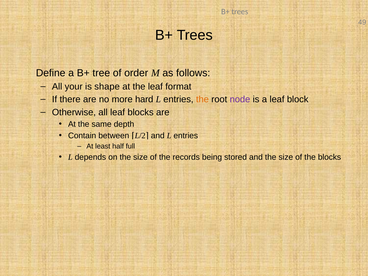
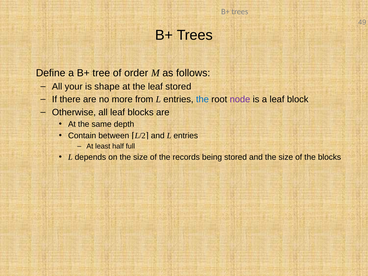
leaf format: format -> stored
hard: hard -> from
the at (202, 99) colour: orange -> blue
